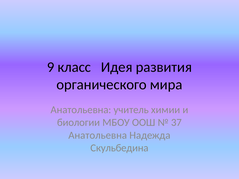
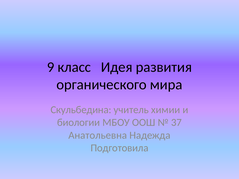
Анатольевна at (81, 110): Анатольевна -> Скульбедина
Скульбедина: Скульбедина -> Подготовила
